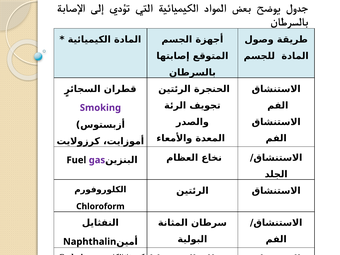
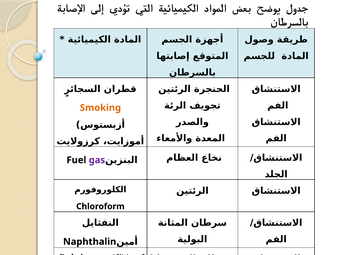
Smoking colour: purple -> orange
